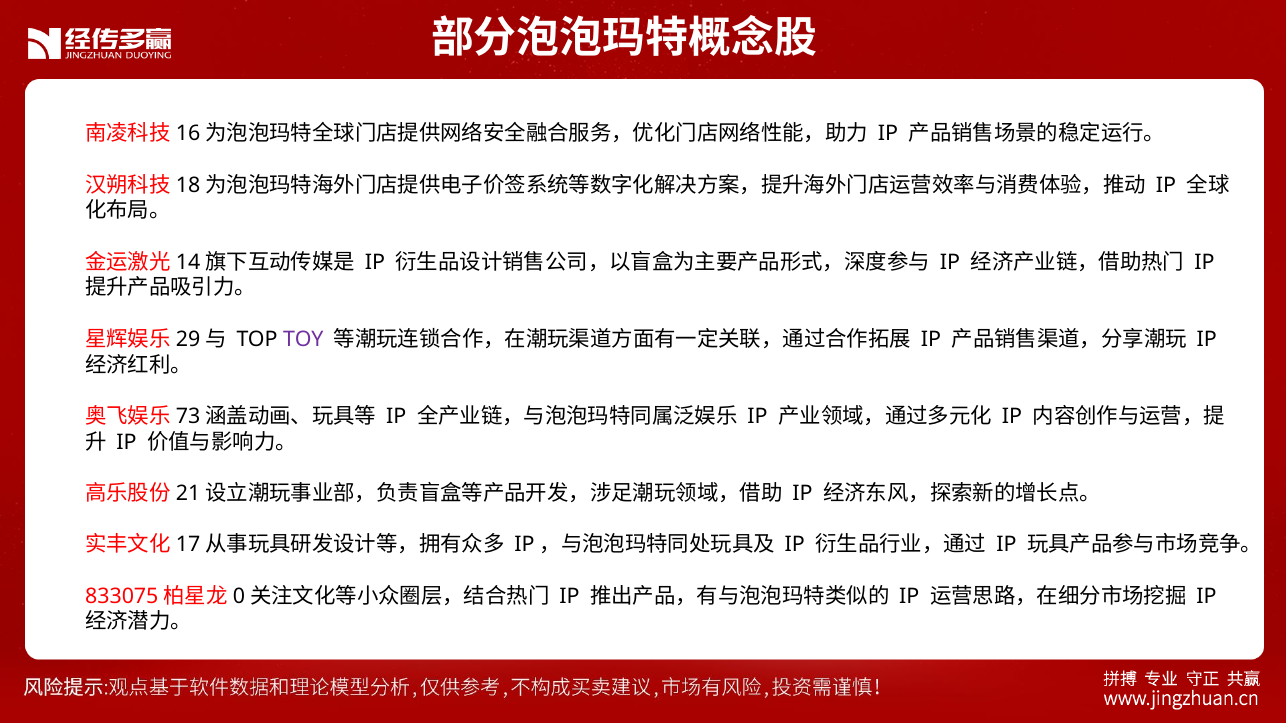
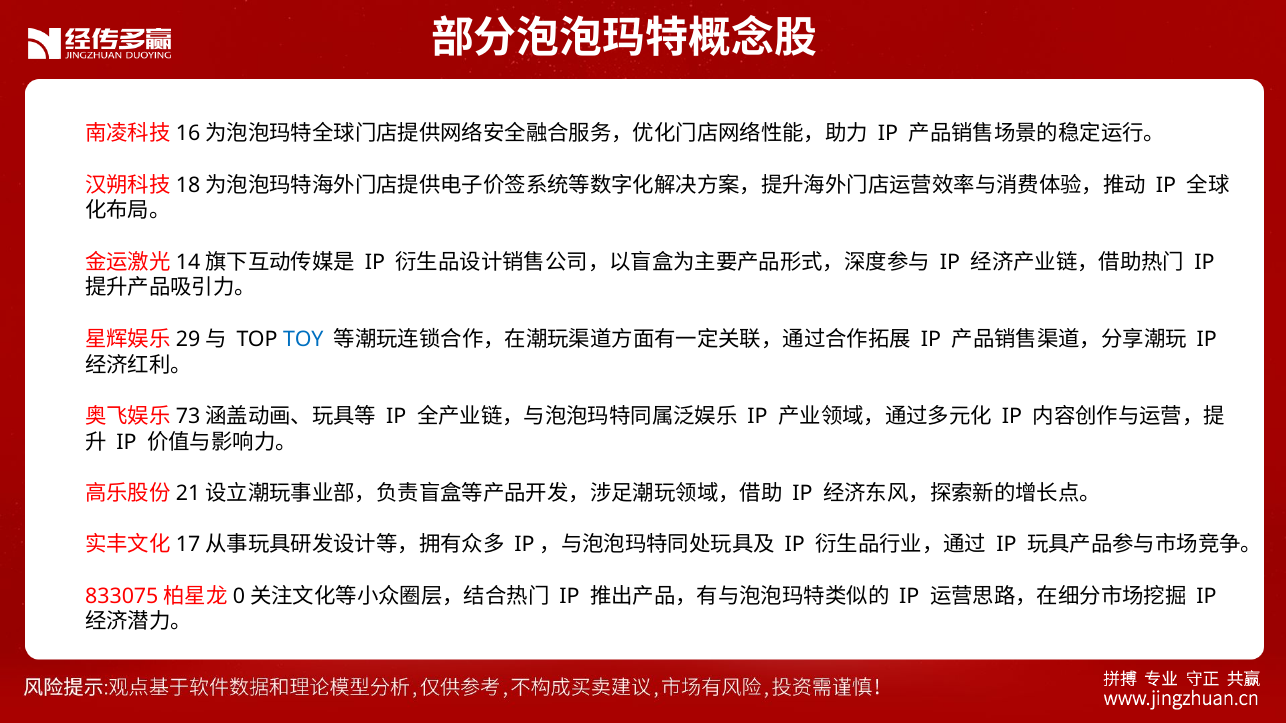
TOY colour: purple -> blue
